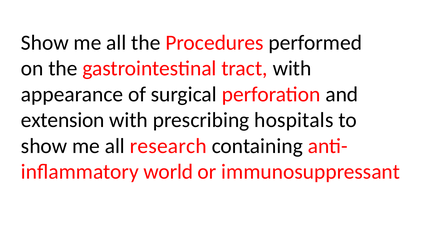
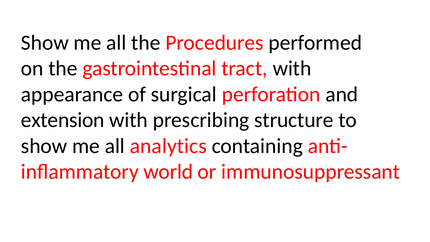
hospitals: hospitals -> structure
research: research -> analytics
